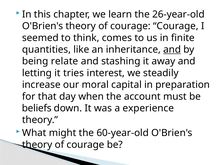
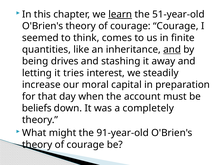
learn underline: none -> present
26-year-old: 26-year-old -> 51-year-old
relate: relate -> drives
experience: experience -> completely
60-year-old: 60-year-old -> 91-year-old
